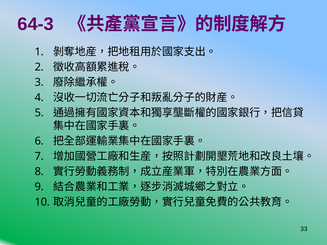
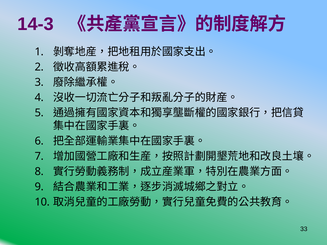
64-3: 64-3 -> 14-3
